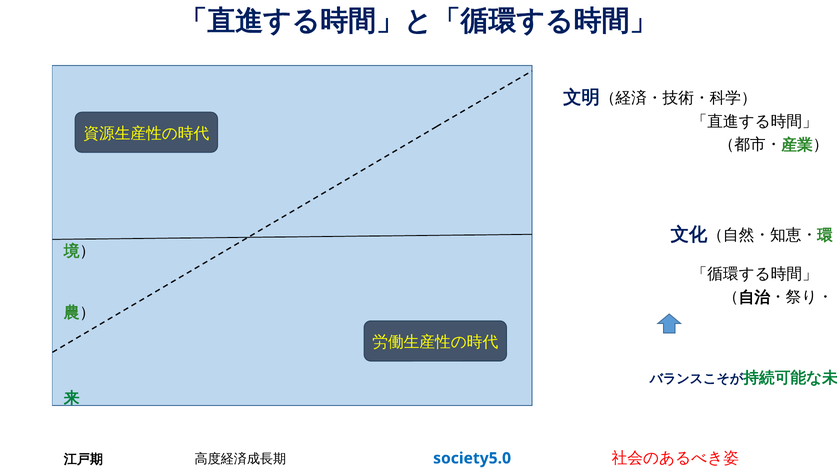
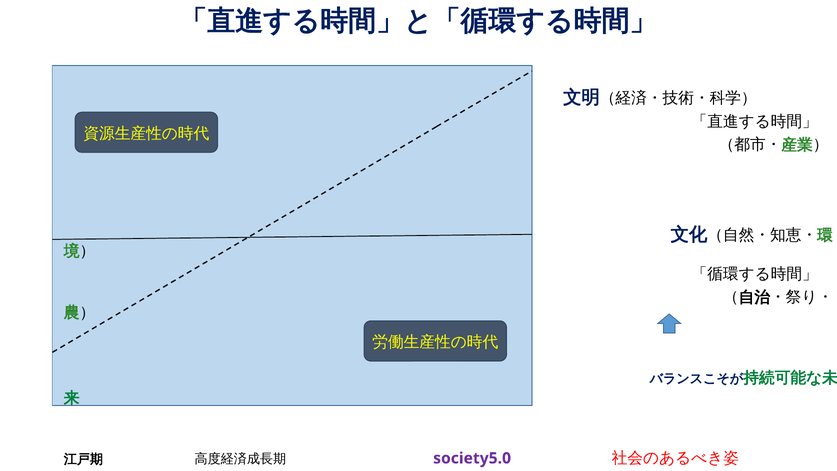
society5.0 colour: blue -> purple
